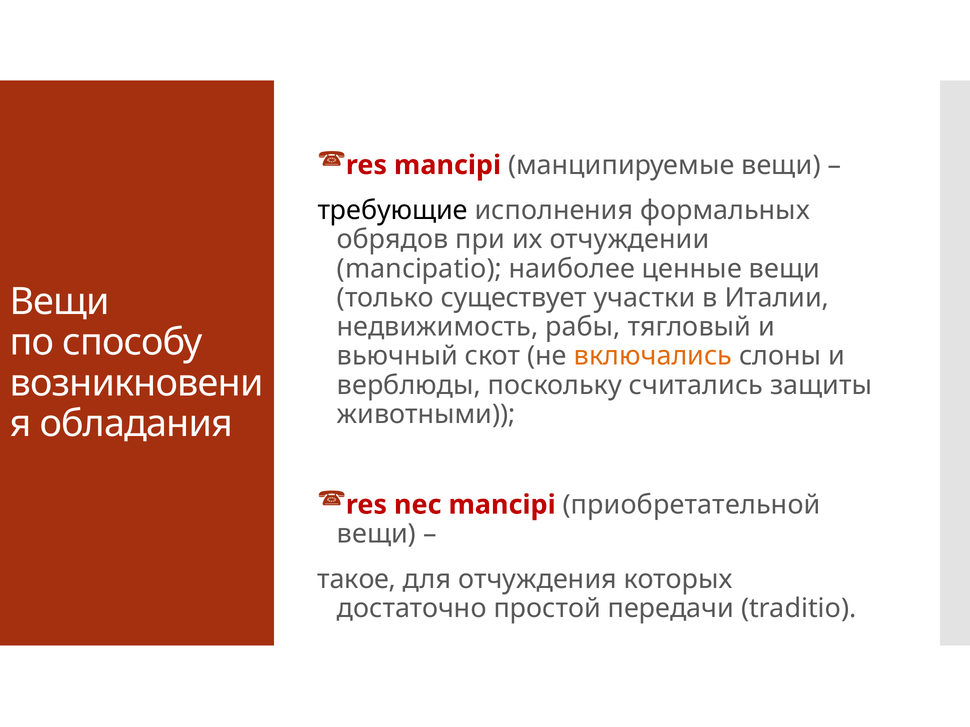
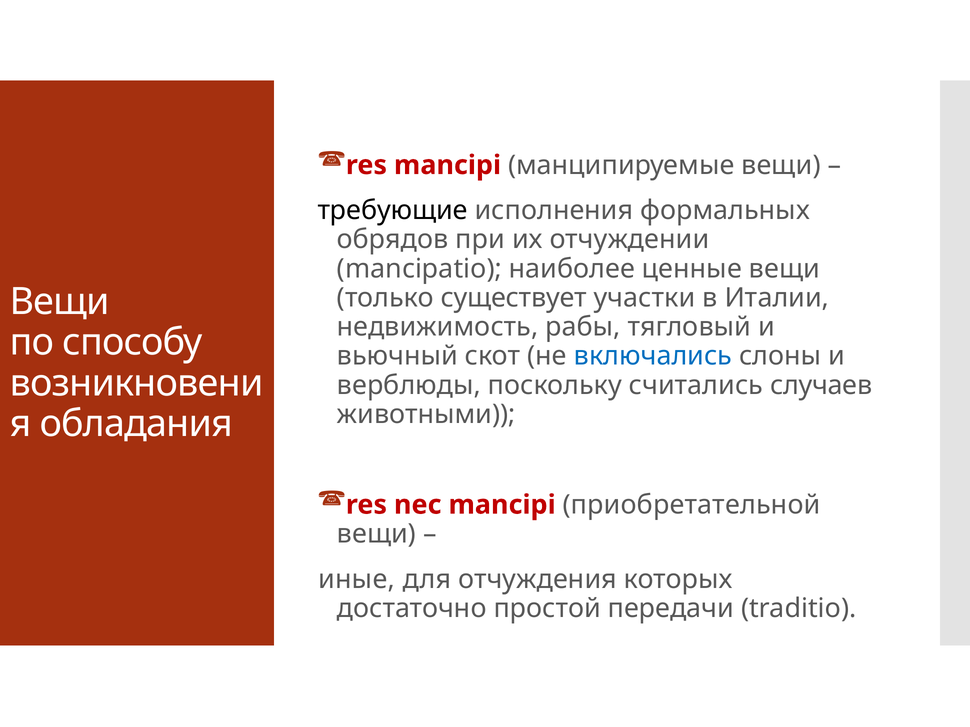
включались colour: orange -> blue
защиты: защиты -> случаев
такое: такое -> иные
